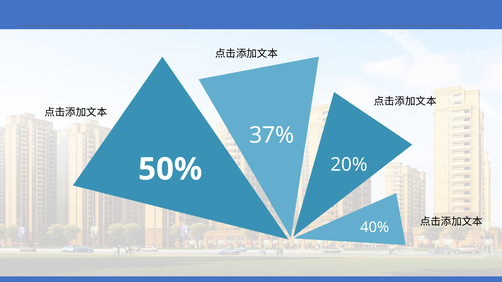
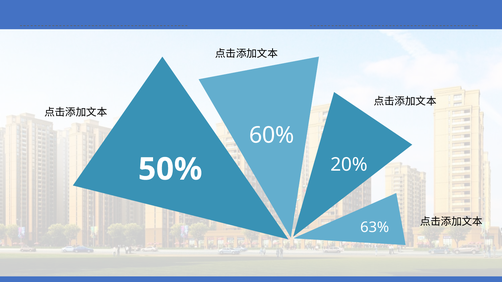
37%: 37% -> 60%
40%: 40% -> 63%
